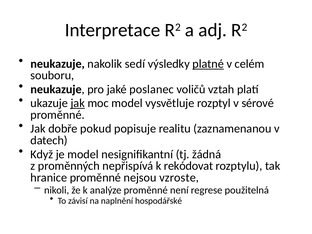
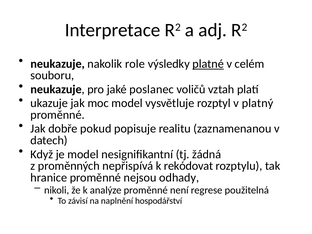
sedí: sedí -> role
jak at (78, 103) underline: present -> none
sérové: sérové -> platný
vzroste: vzroste -> odhady
hospodářské: hospodářské -> hospodářství
